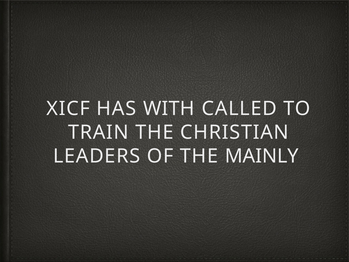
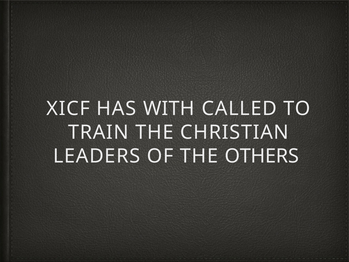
MAINLY: MAINLY -> OTHERS
